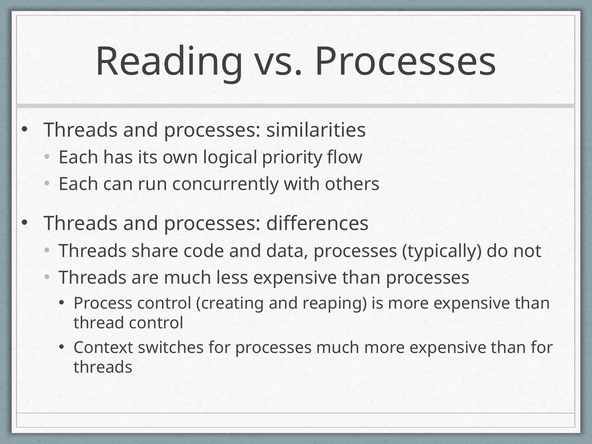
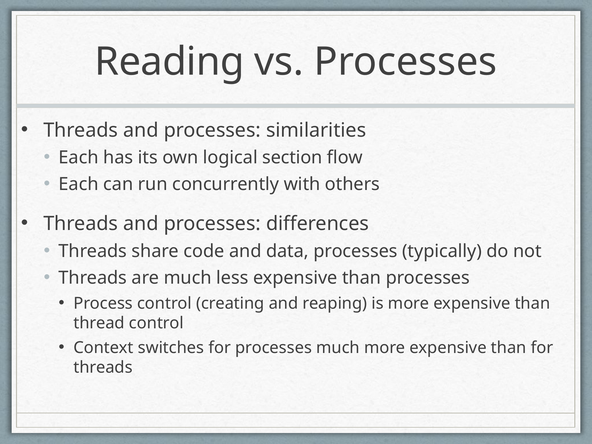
priority: priority -> section
